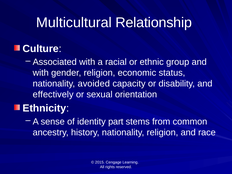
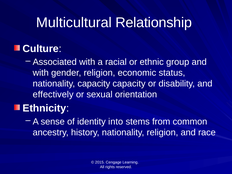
nationality avoided: avoided -> capacity
part: part -> into
